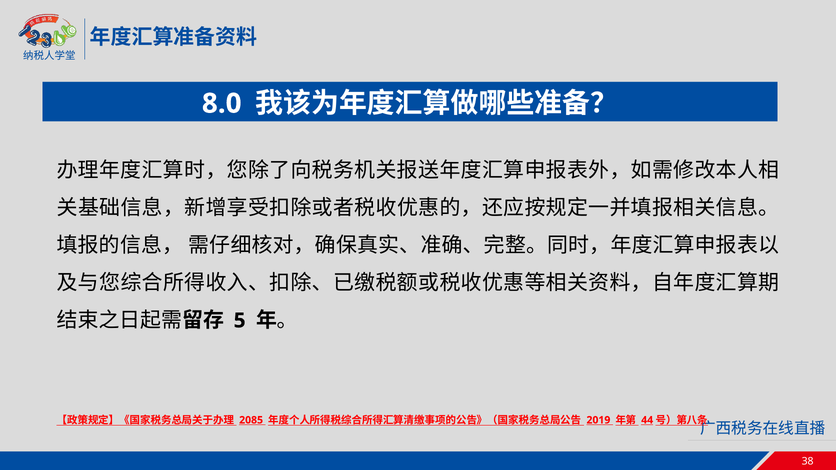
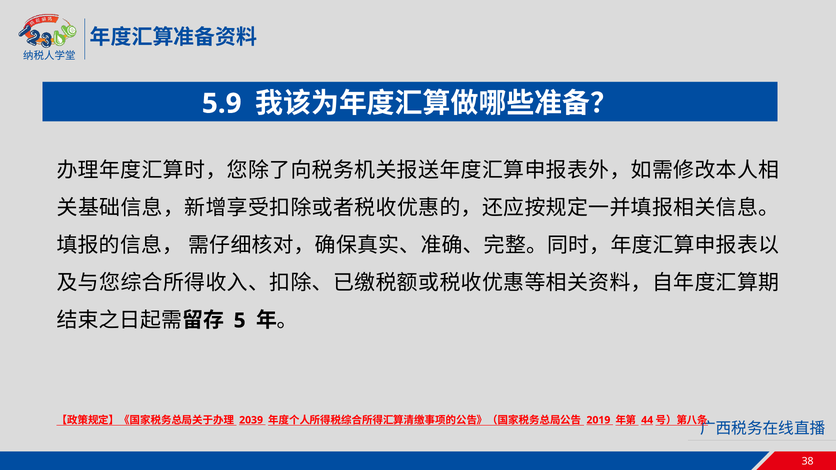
8.0: 8.0 -> 5.9
2085: 2085 -> 2039
